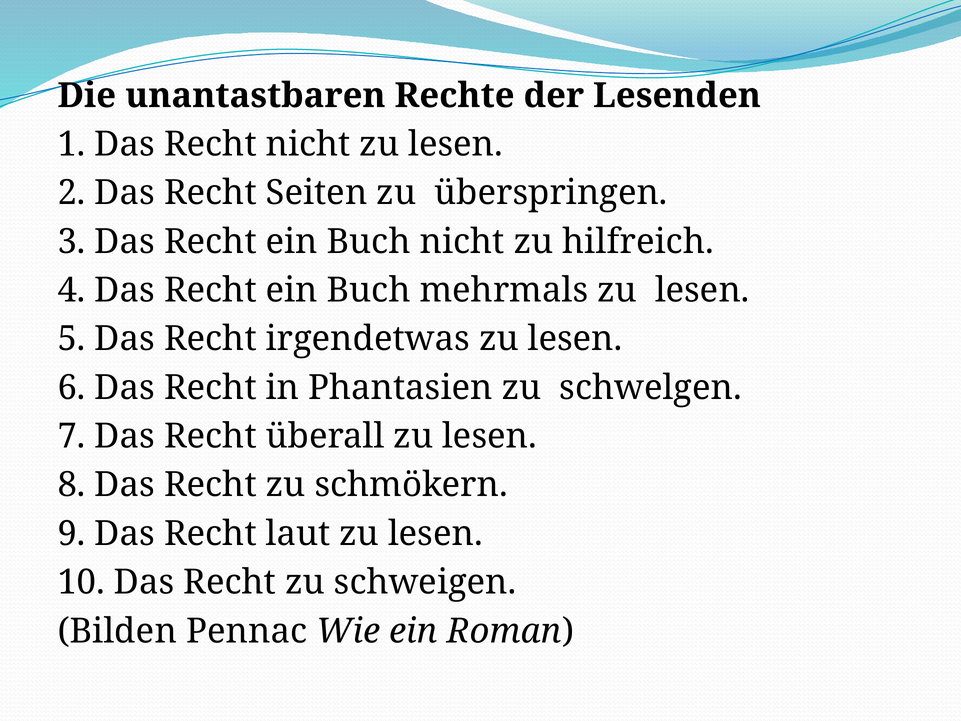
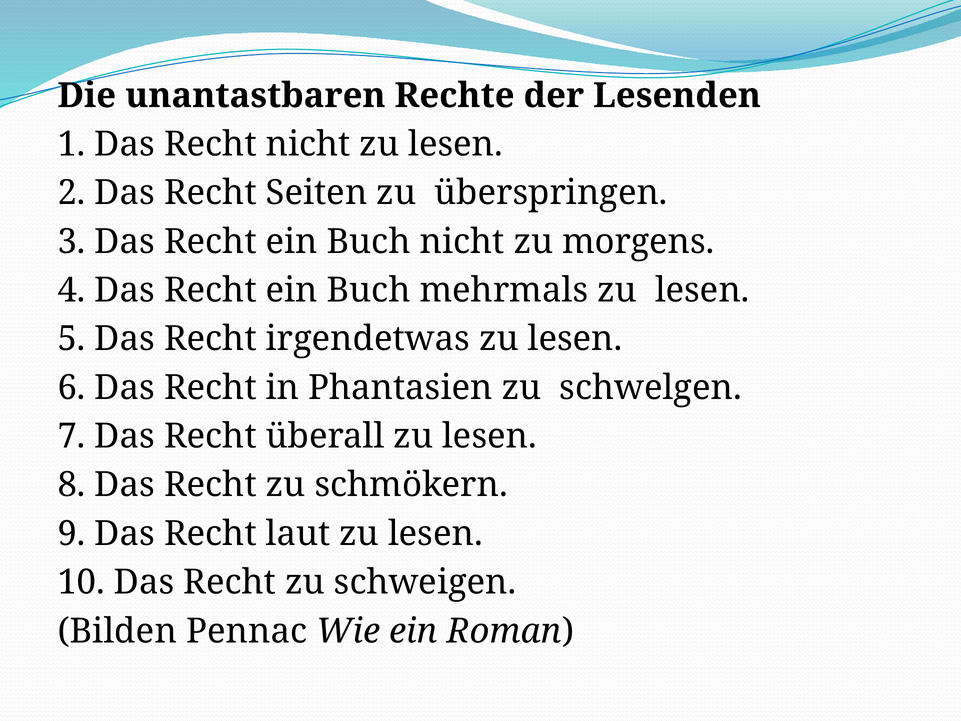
hilfreich: hilfreich -> morgens
